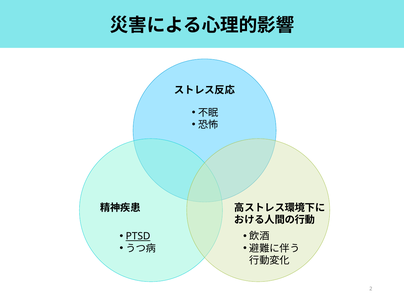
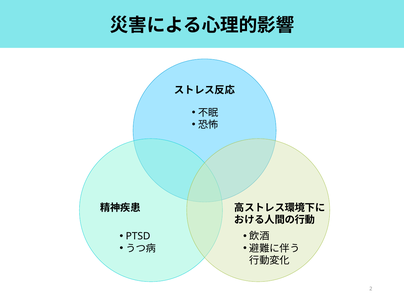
PTSD underline: present -> none
